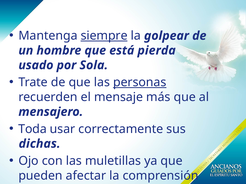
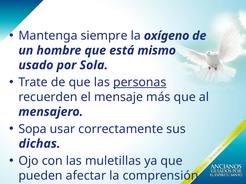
siempre underline: present -> none
golpear: golpear -> oxígeno
pierda: pierda -> mismo
Toda: Toda -> Sopa
